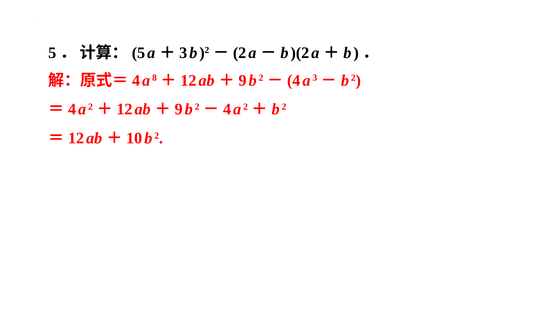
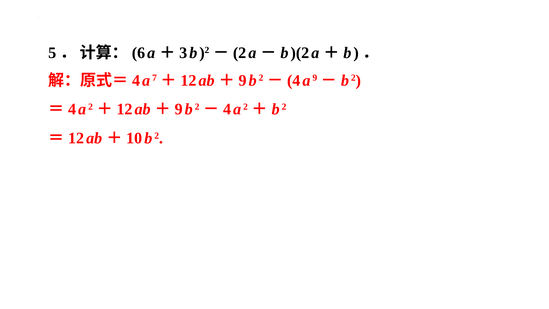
5 at (138, 53): 5 -> 6
8: 8 -> 7
a 3: 3 -> 9
